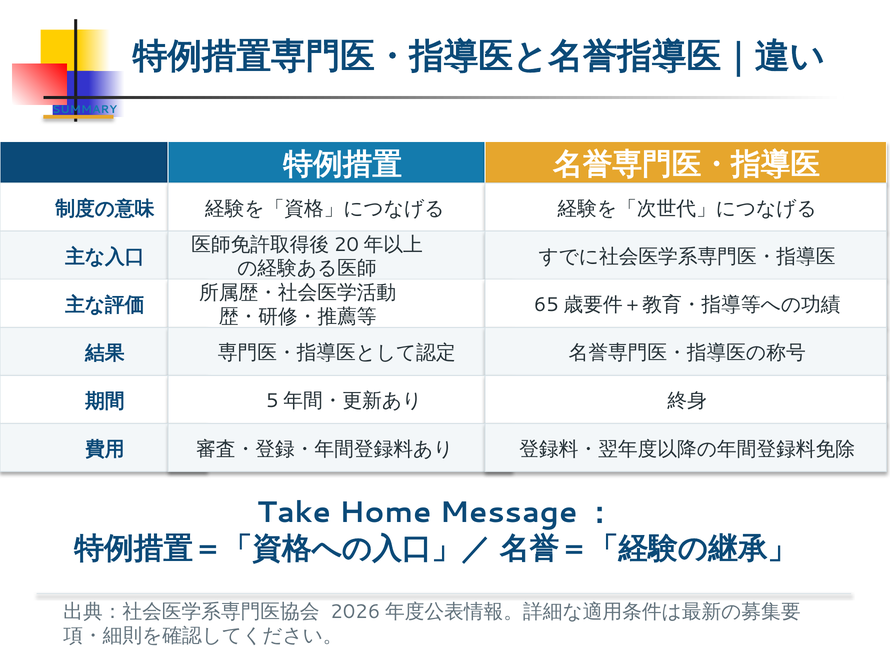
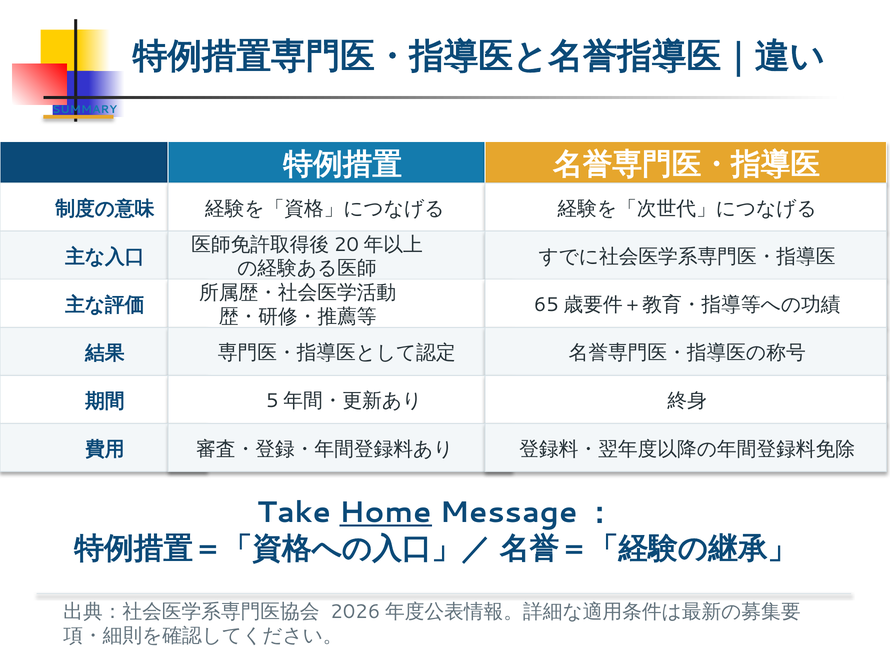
Home underline: none -> present
